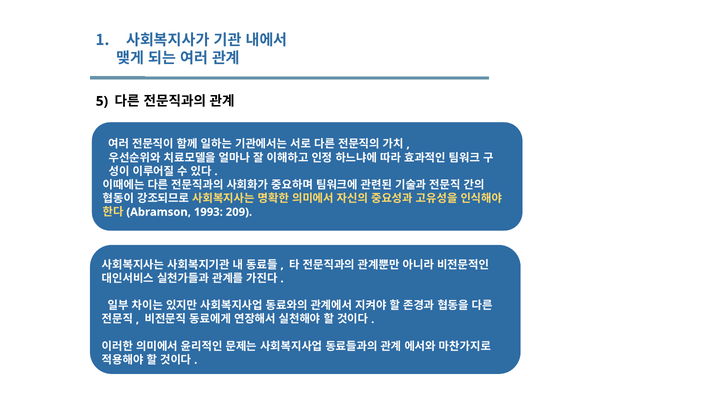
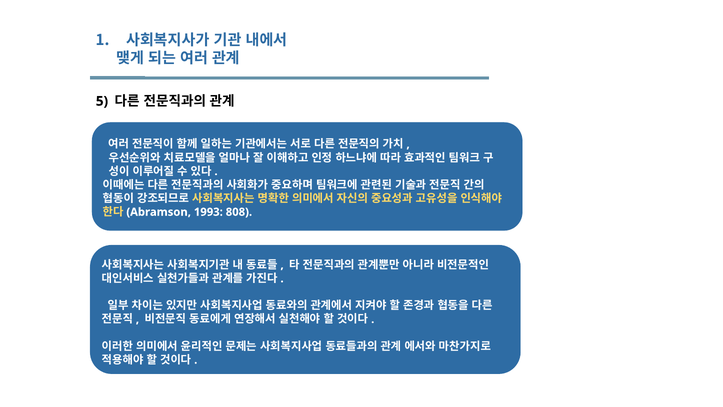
209: 209 -> 808
